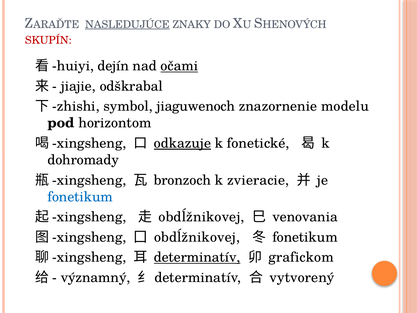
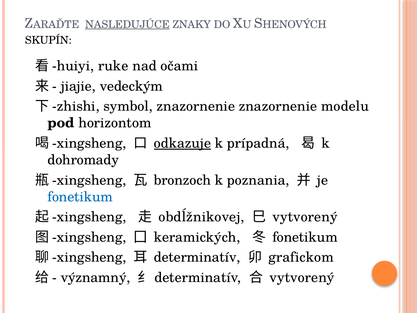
SKUPÍN colour: red -> black
dejín: dejín -> ruke
očami underline: present -> none
odškrabal: odškrabal -> vedeckým
symbol jiaguwenoch: jiaguwenoch -> znazornenie
fonetické: fonetické -> prípadná
zvieracie: zvieracie -> poznania
venovania at (305, 217): venovania -> vytvorený
obdĺžnikovej at (197, 237): obdĺžnikovej -> keramických
determinatív underline: present -> none
